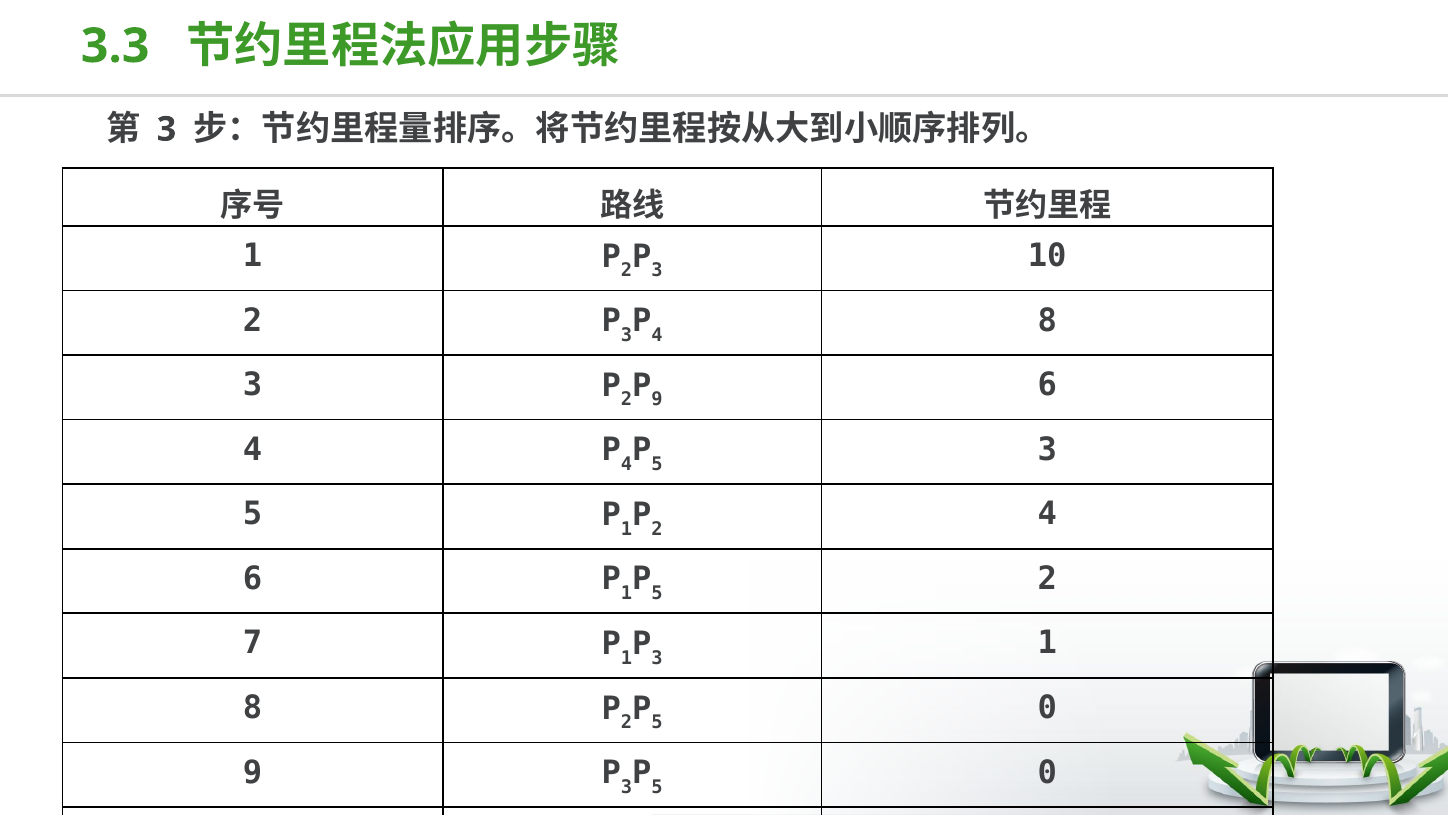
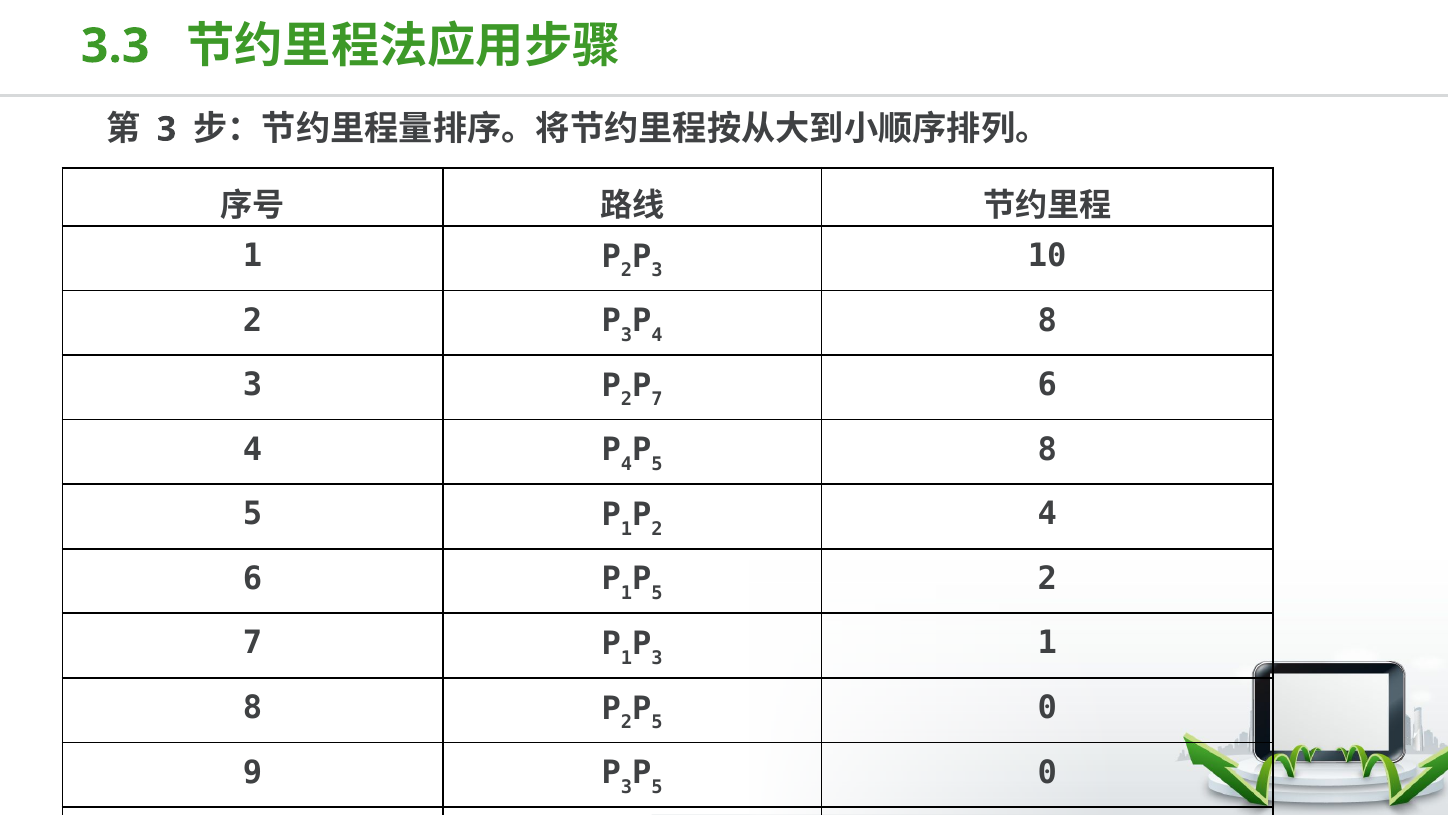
9 at (657, 400): 9 -> 7
5 3: 3 -> 8
